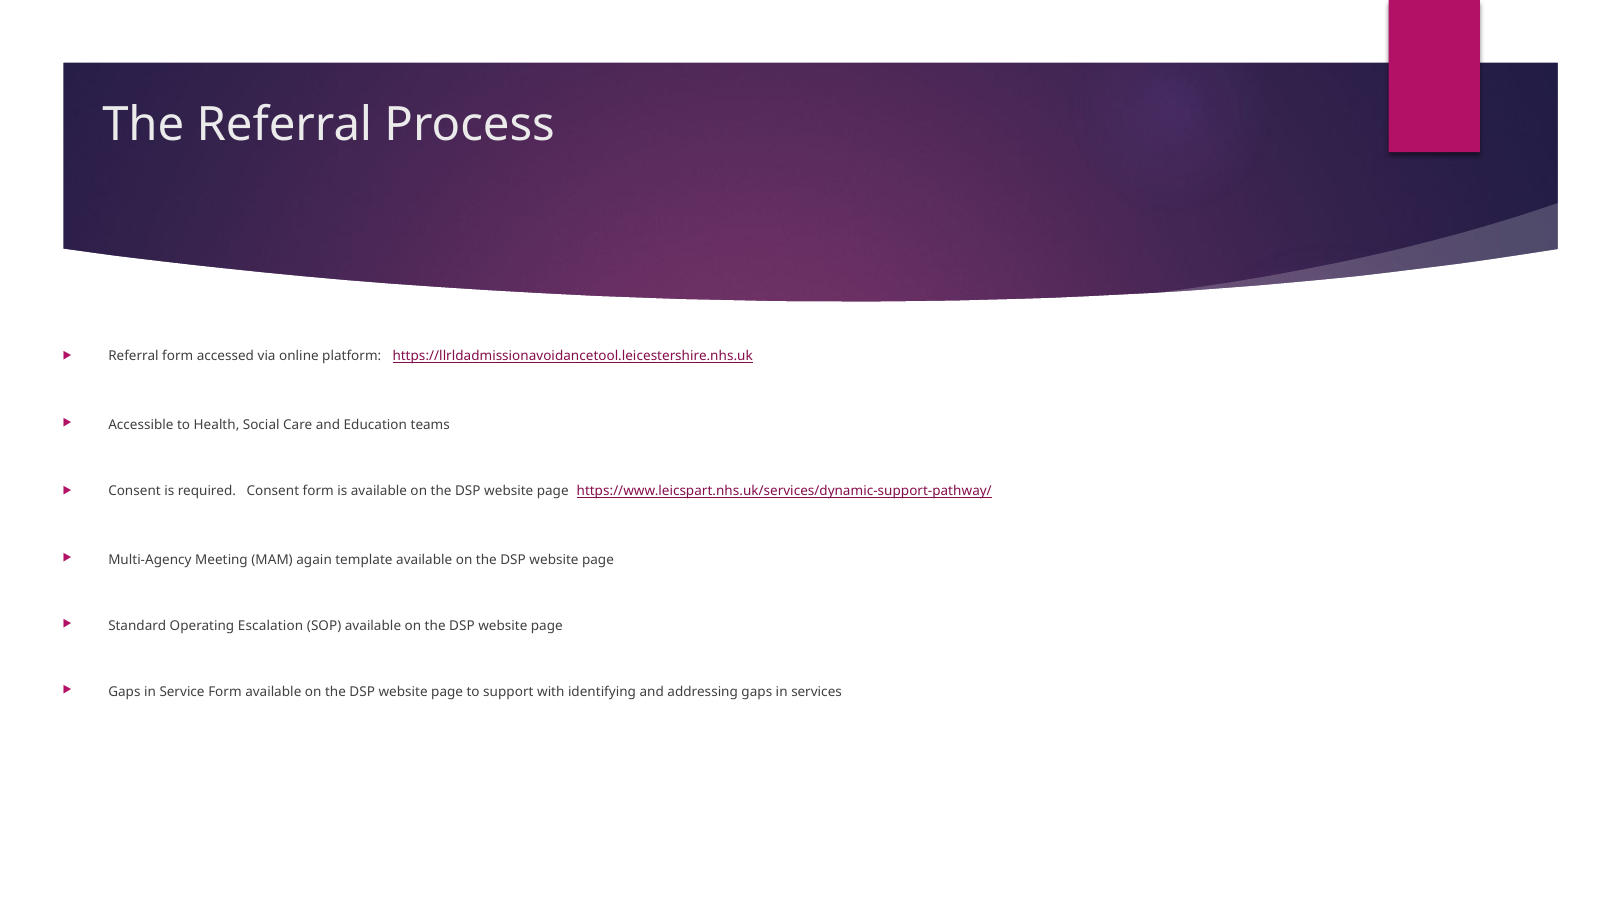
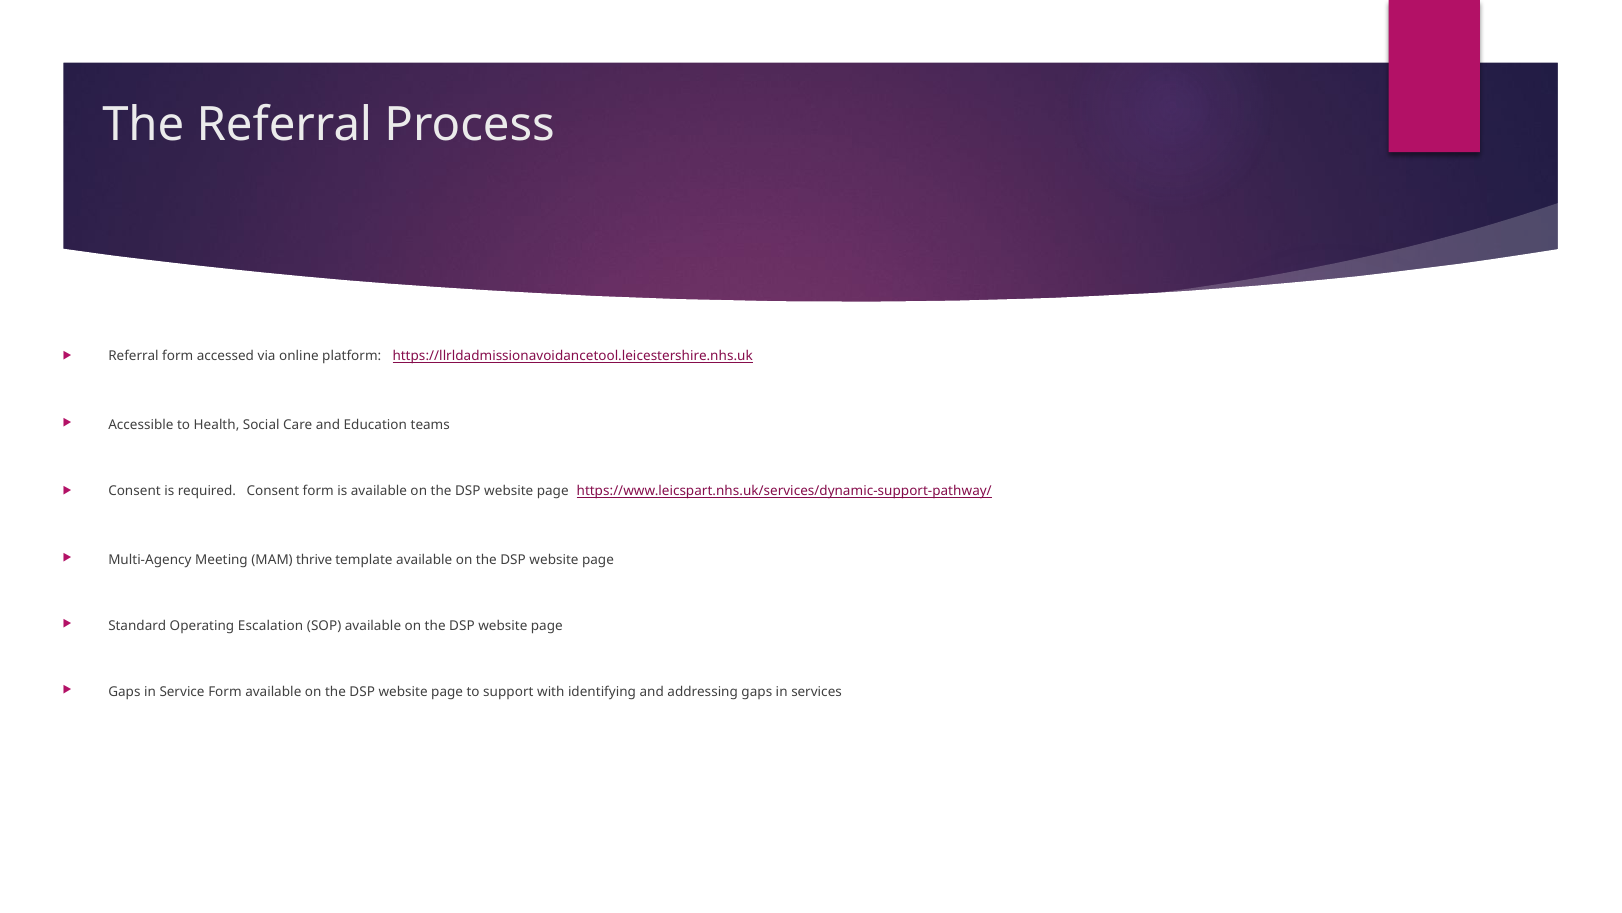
again: again -> thrive
